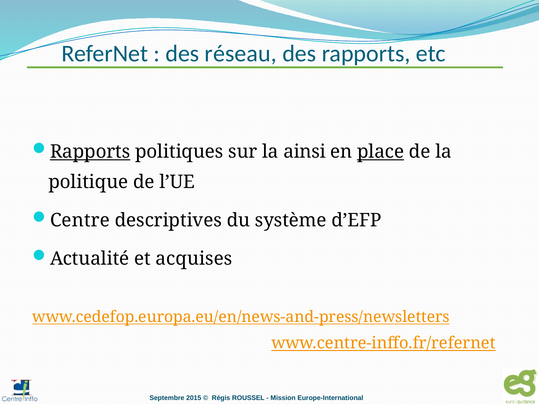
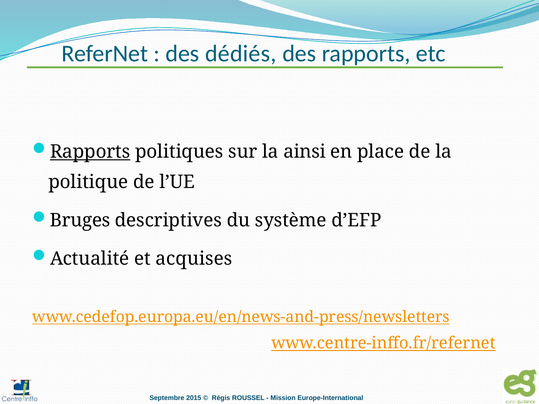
réseau: réseau -> dédiés
place underline: present -> none
Centre: Centre -> Bruges
